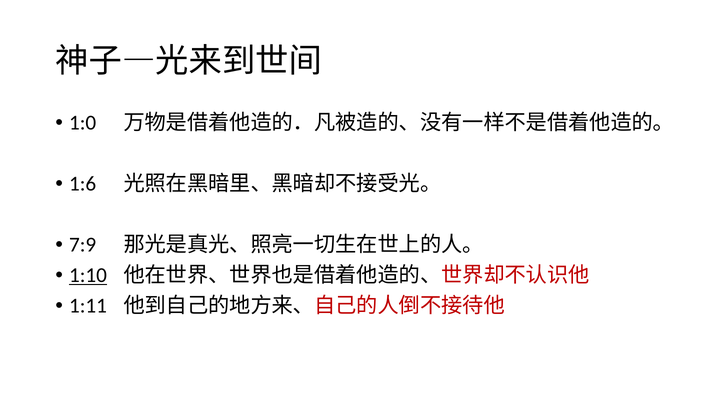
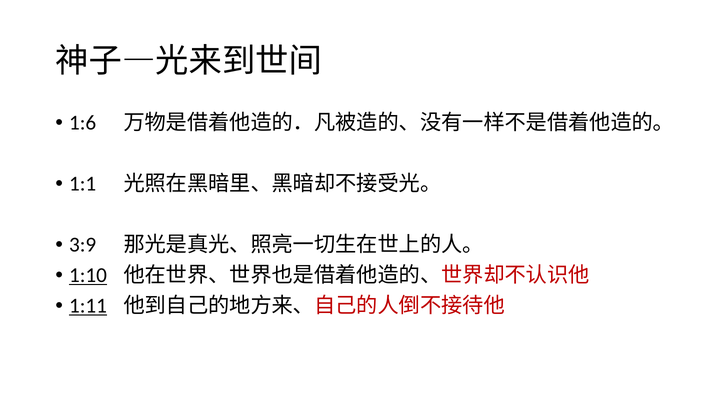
1:0: 1:0 -> 1:6
1:6: 1:6 -> 1:1
7:9: 7:9 -> 3:9
1:11 underline: none -> present
